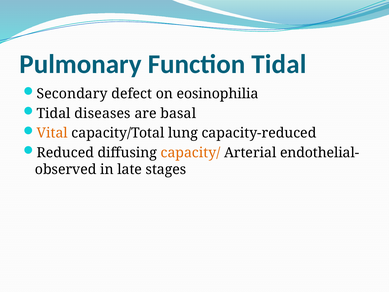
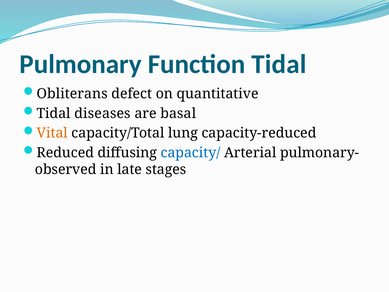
Secondary: Secondary -> Obliterans
eosinophilia: eosinophilia -> quantitative
capacity/ colour: orange -> blue
endothelial-: endothelial- -> pulmonary-
